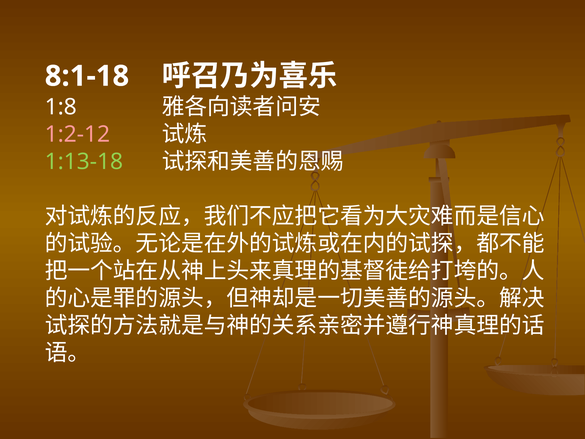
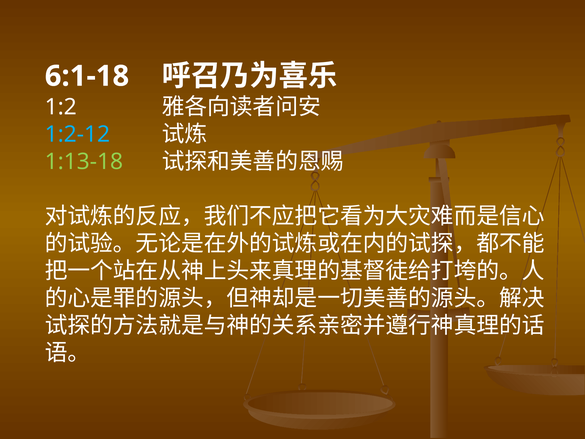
8:1-18: 8:1-18 -> 6:1-18
1:8: 1:8 -> 1:2
1:2-12 colour: pink -> light blue
